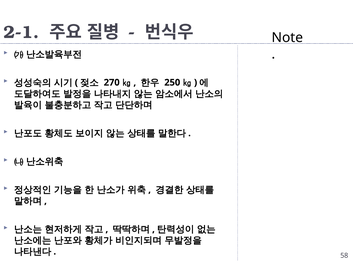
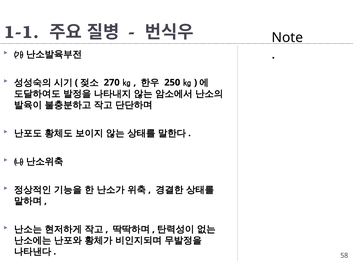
2-1: 2-1 -> 1-1
